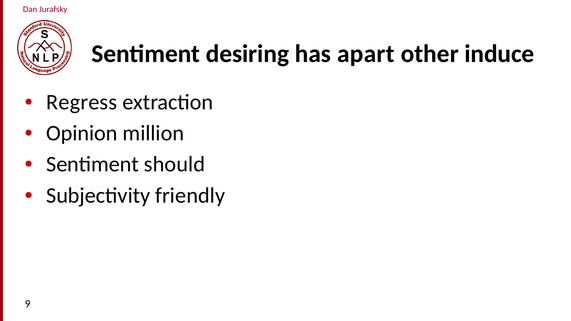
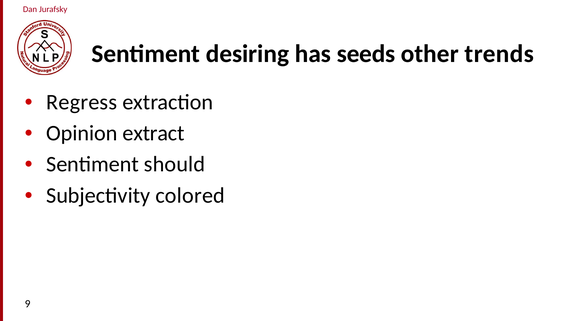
apart: apart -> seeds
induce: induce -> trends
million: million -> extract
friendly: friendly -> colored
